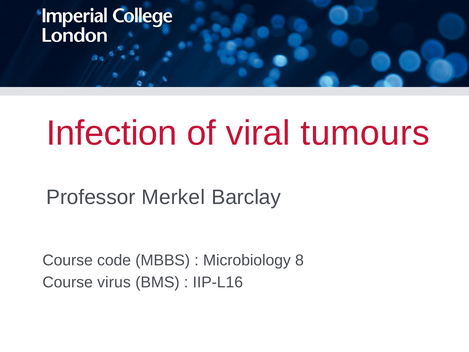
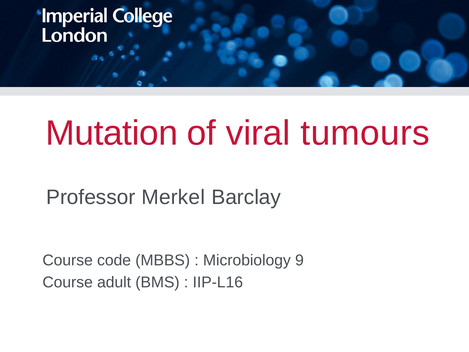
Infection: Infection -> Mutation
8: 8 -> 9
virus: virus -> adult
